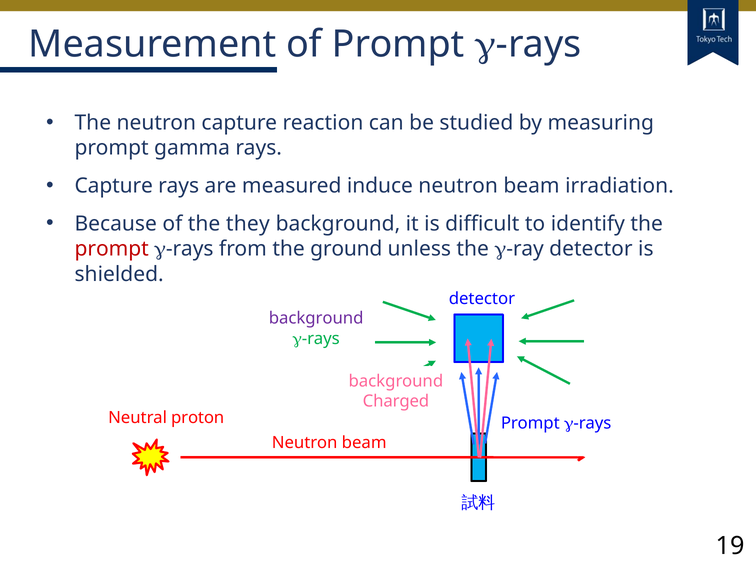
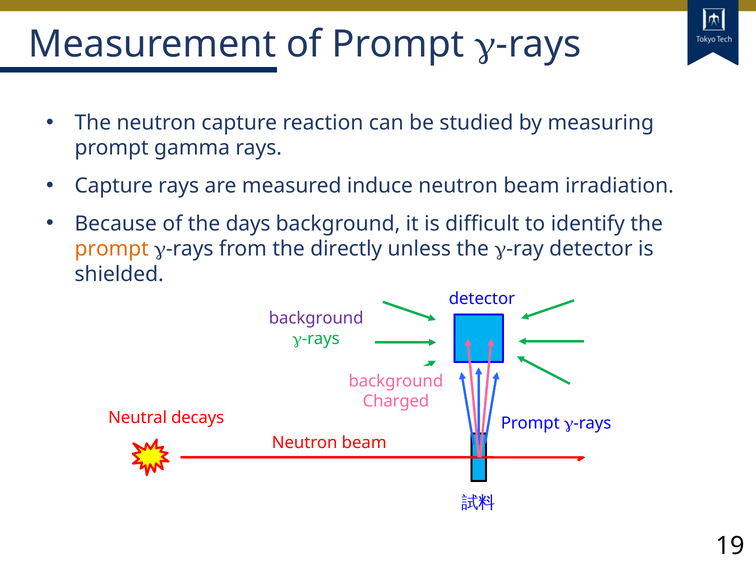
they: they -> days
prompt at (112, 249) colour: red -> orange
ground: ground -> directly
proton: proton -> decays
